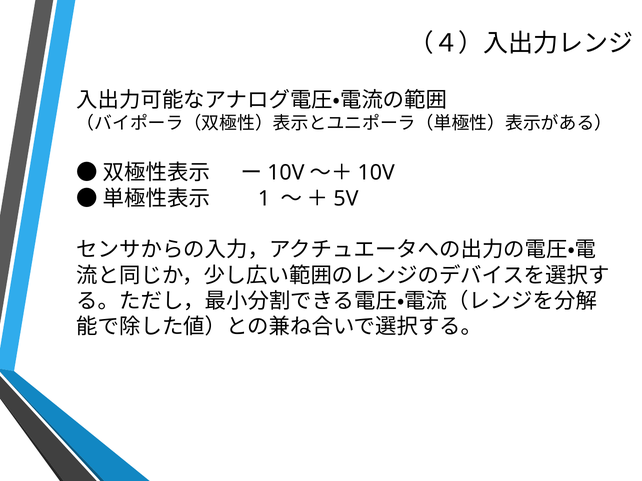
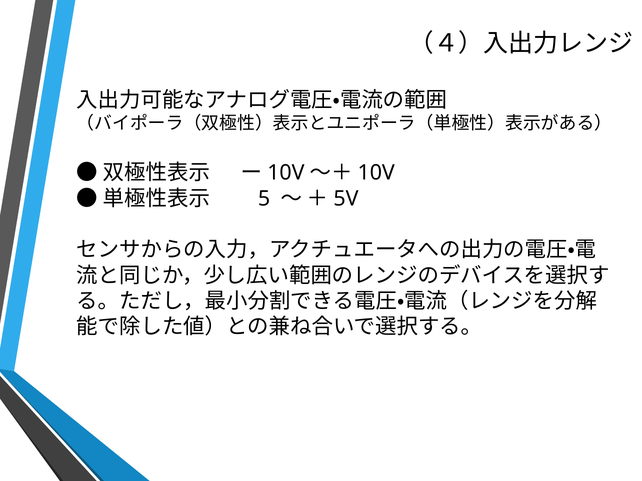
1: 1 -> 5
